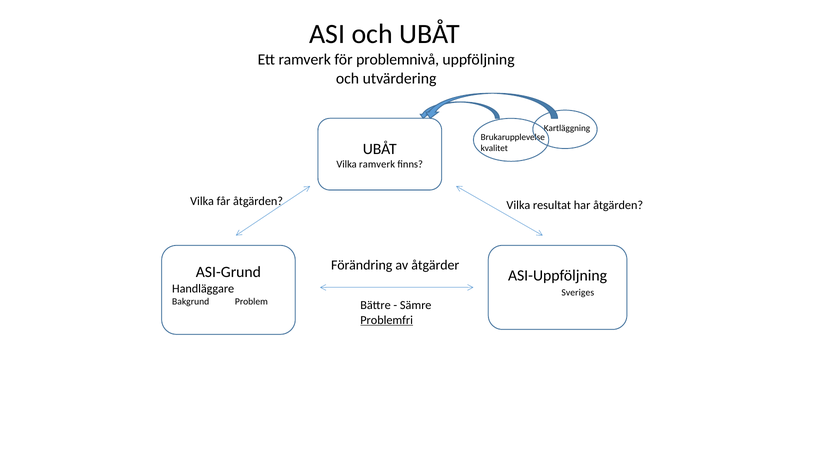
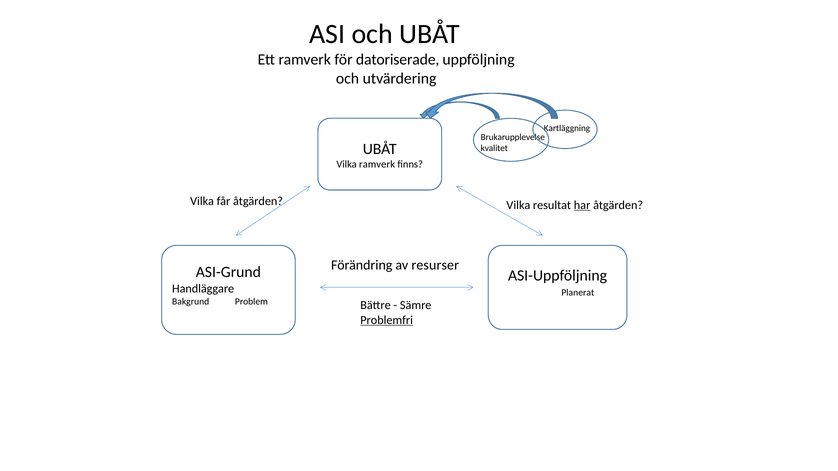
problemnivå: problemnivå -> datoriserade
har underline: none -> present
åtgärder: åtgärder -> resurser
Sveriges: Sveriges -> Planerat
